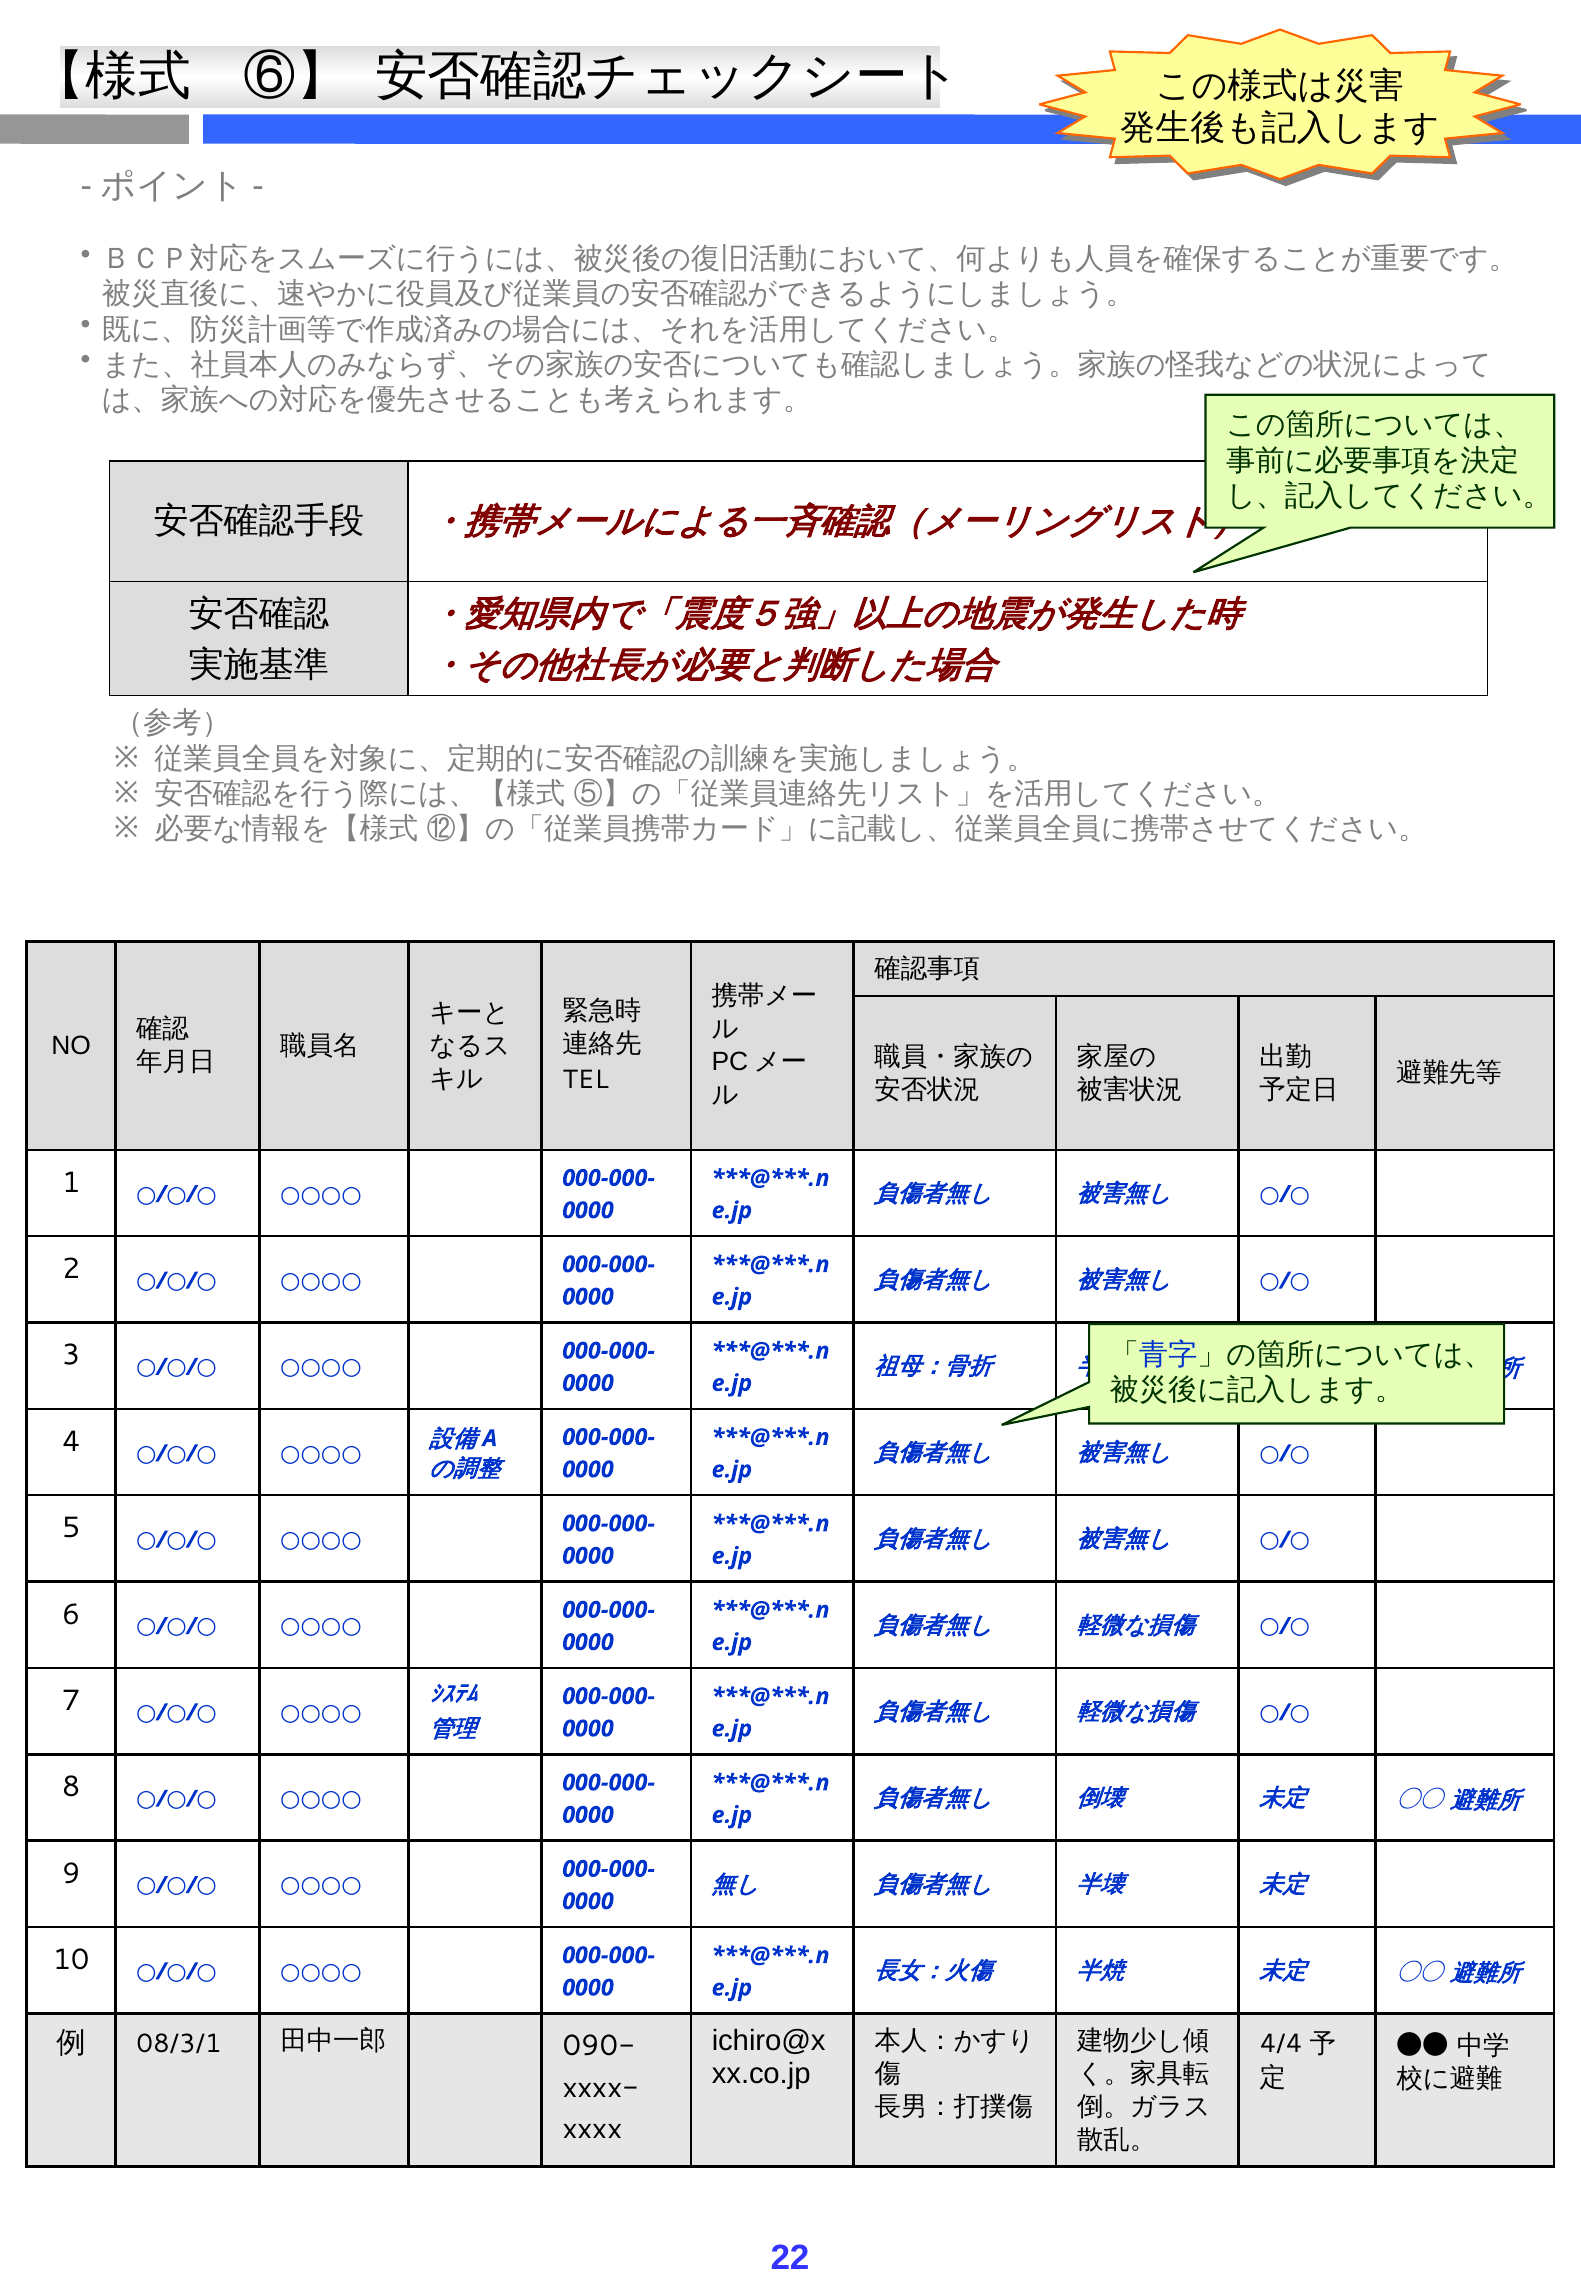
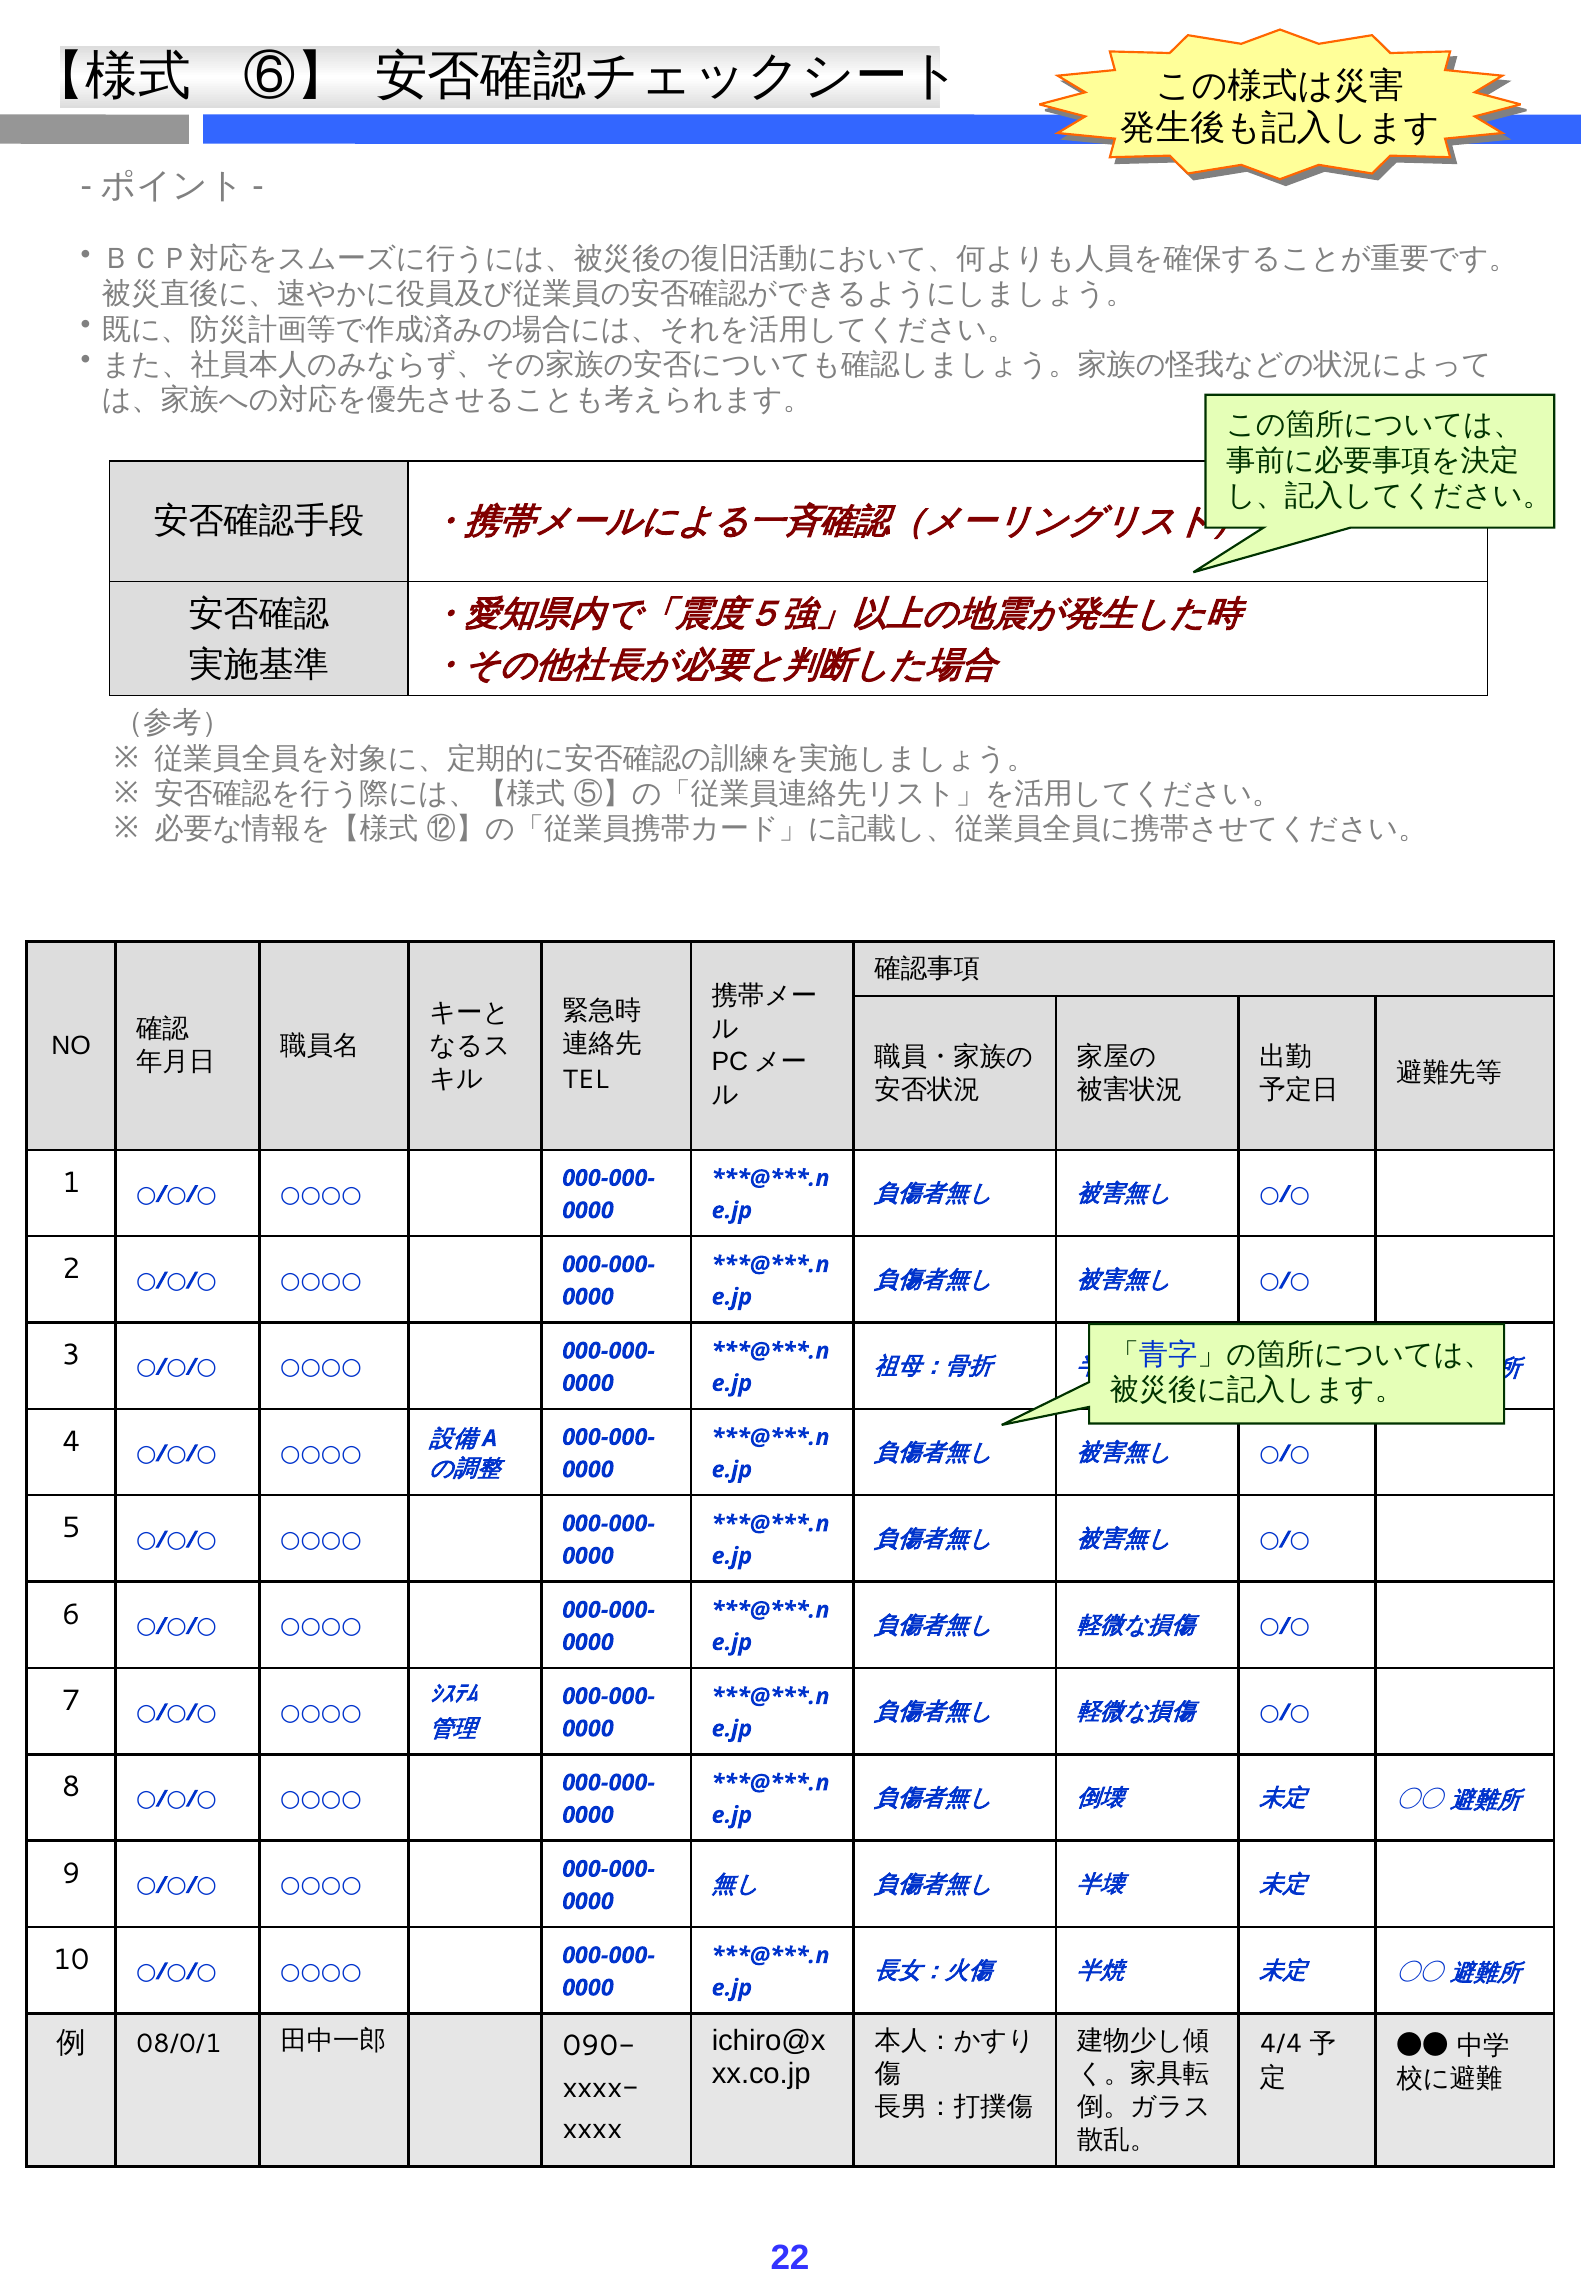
08/3/1: 08/3/1 -> 08/0/1
